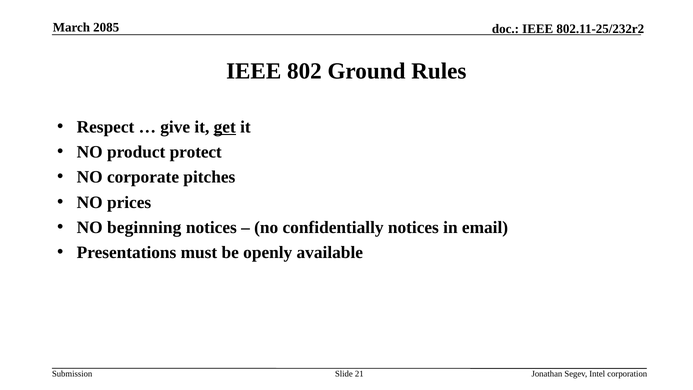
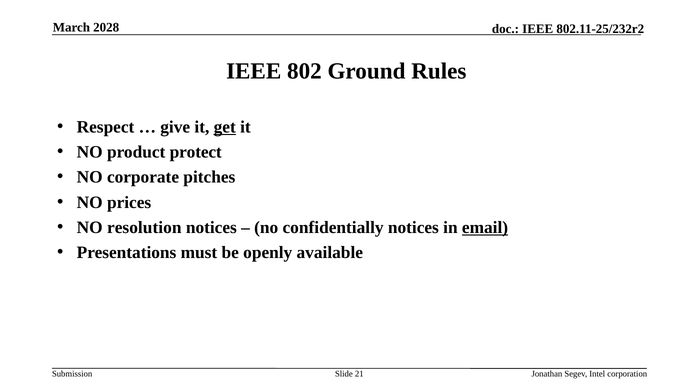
2085: 2085 -> 2028
beginning: beginning -> resolution
email underline: none -> present
